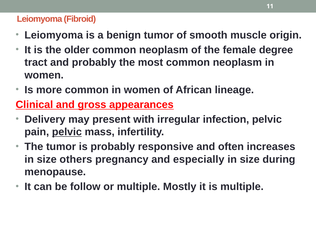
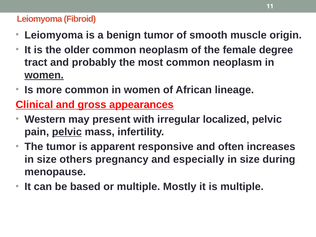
women at (44, 75) underline: none -> present
Delivery: Delivery -> Western
infection: infection -> localized
is probably: probably -> apparent
follow: follow -> based
